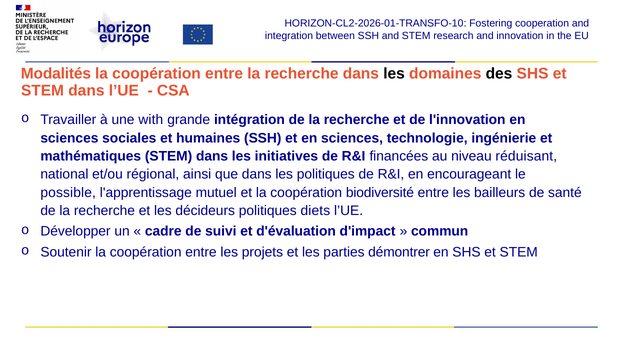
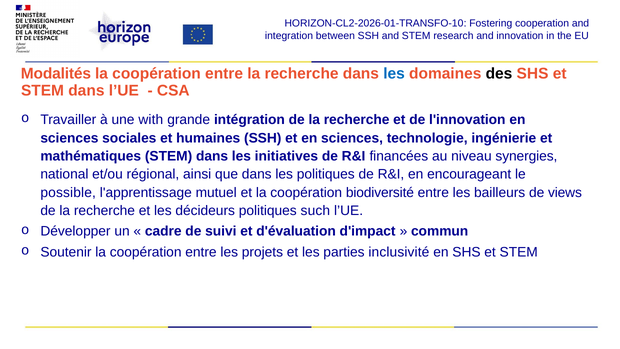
les at (394, 74) colour: black -> blue
réduisant: réduisant -> synergies
santé: santé -> views
diets: diets -> such
démontrer: démontrer -> inclusivité
